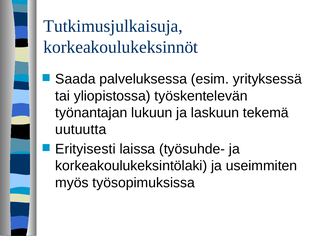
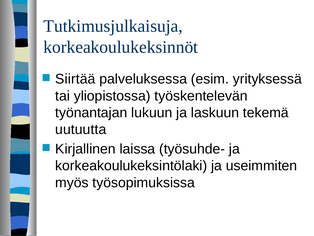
Saada: Saada -> Siirtää
Erityisesti: Erityisesti -> Kirjallinen
